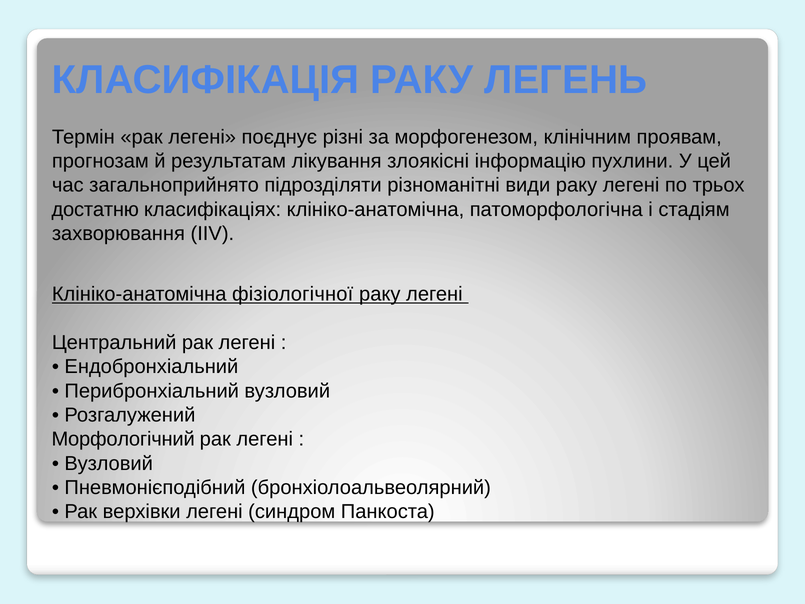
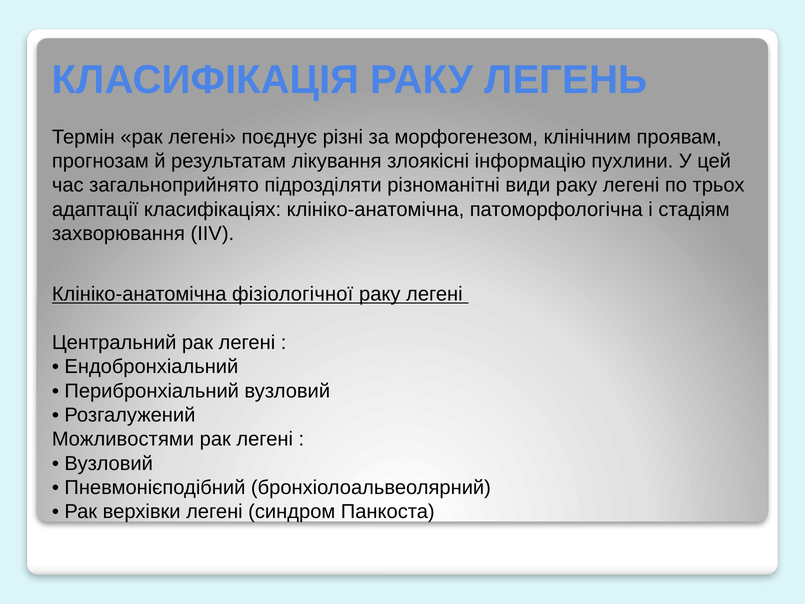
достатню: достатню -> адаптації
Морфологічний: Морфологічний -> Можливостями
